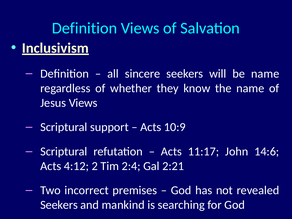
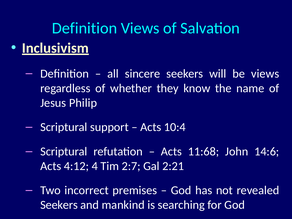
be name: name -> views
Jesus Views: Views -> Philip
10:9: 10:9 -> 10:4
11:17: 11:17 -> 11:68
2: 2 -> 4
2:4: 2:4 -> 2:7
